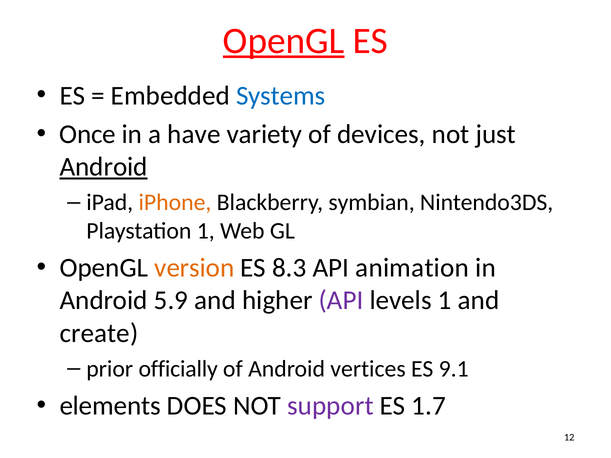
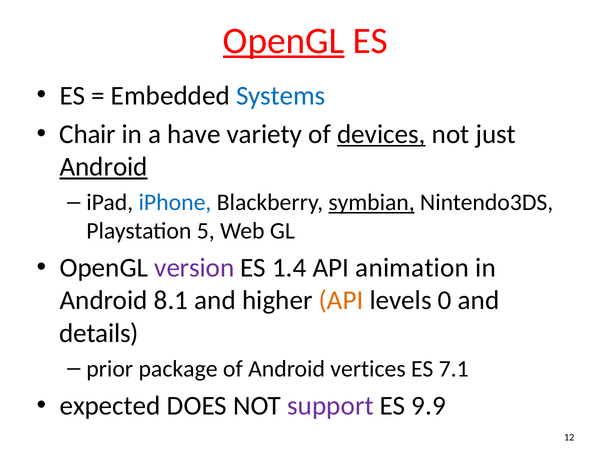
Once: Once -> Chair
devices underline: none -> present
iPhone colour: orange -> blue
symbian underline: none -> present
Playstation 1: 1 -> 5
version colour: orange -> purple
8.3: 8.3 -> 1.4
5.9: 5.9 -> 8.1
API at (341, 301) colour: purple -> orange
levels 1: 1 -> 0
create: create -> details
officially: officially -> package
9.1: 9.1 -> 7.1
elements: elements -> expected
1.7: 1.7 -> 9.9
